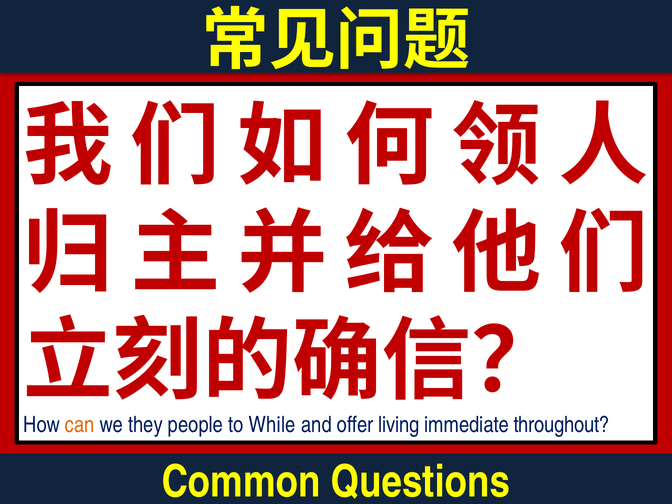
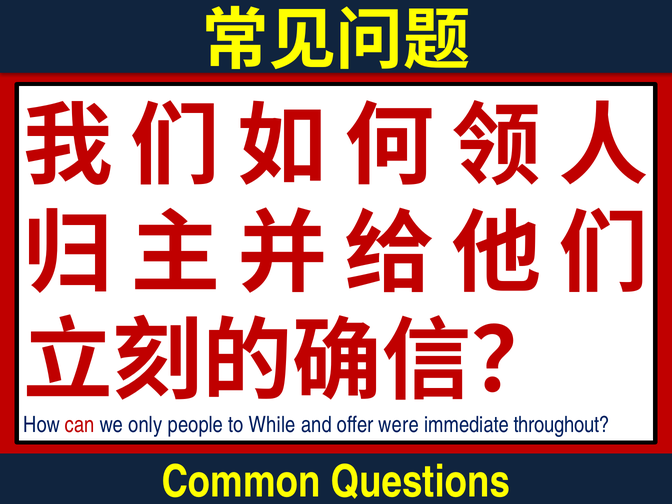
can colour: orange -> red
they: they -> only
living: living -> were
